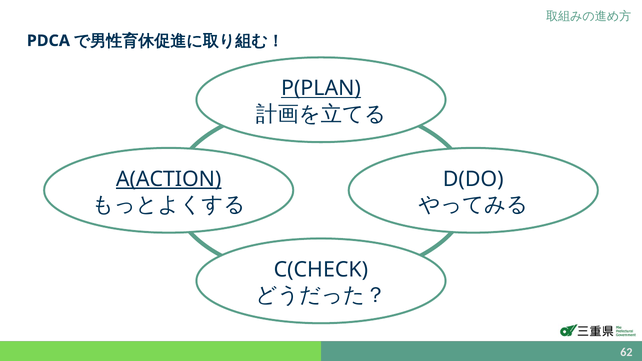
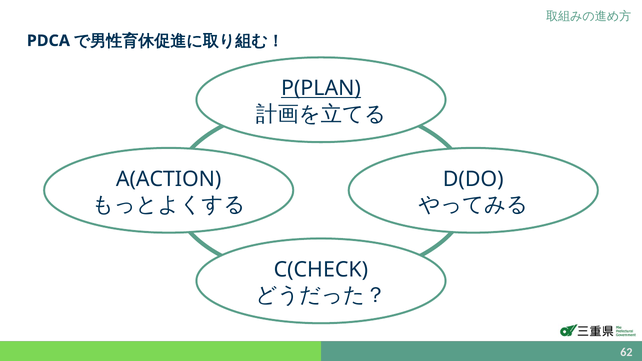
A(ACTION underline: present -> none
